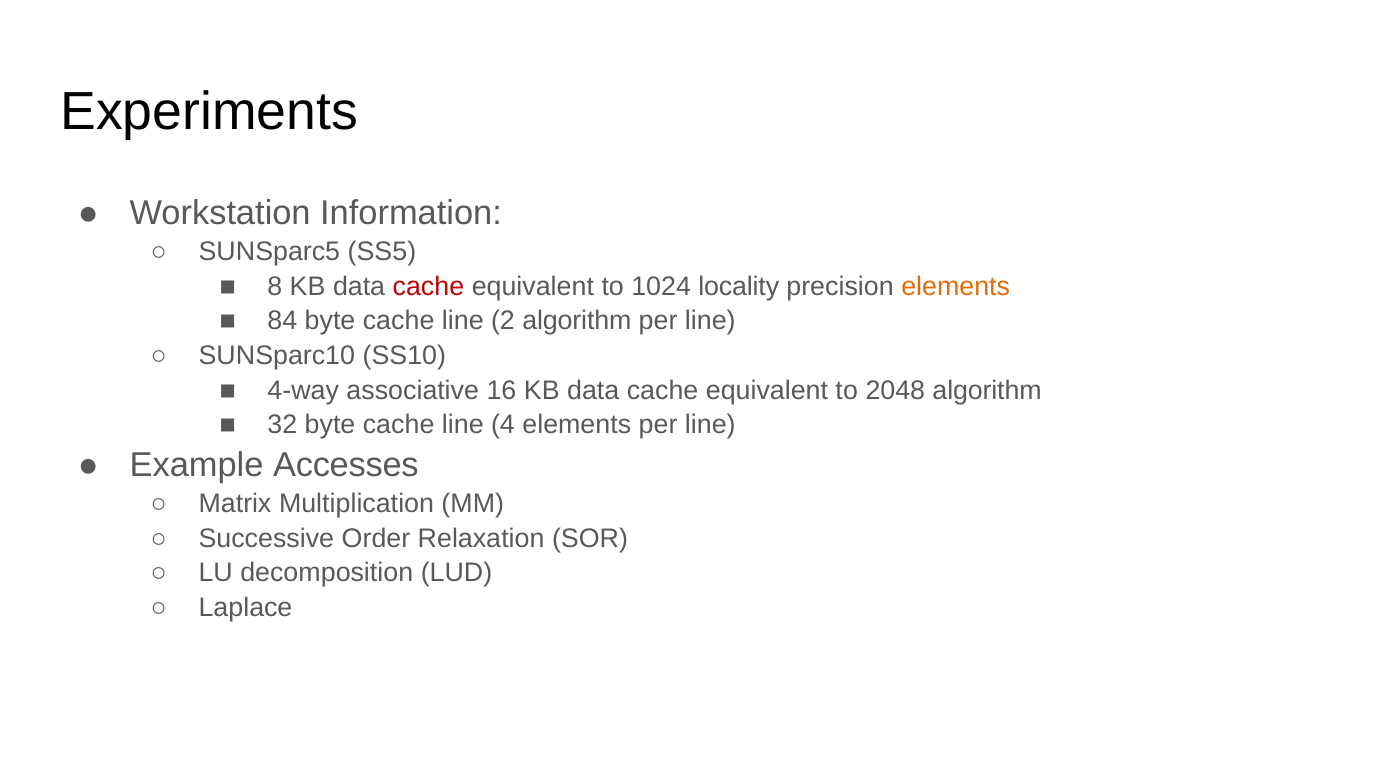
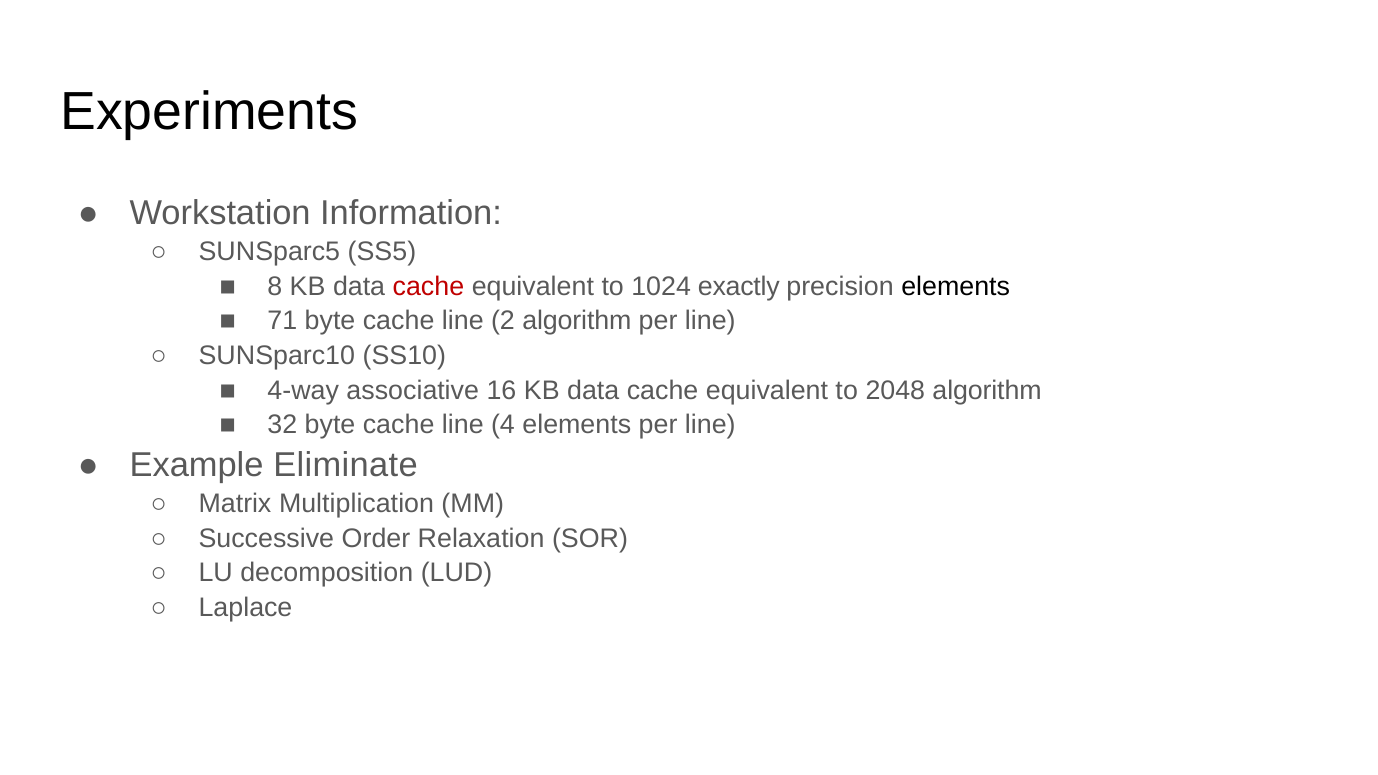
locality: locality -> exactly
elements at (956, 286) colour: orange -> black
84: 84 -> 71
Accesses: Accesses -> Eliminate
